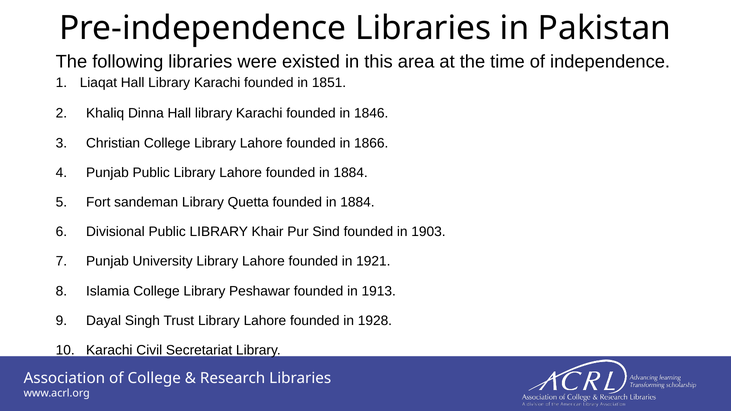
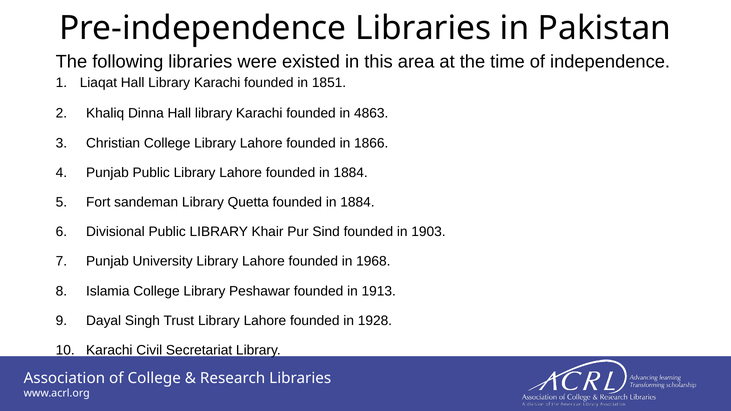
1846: 1846 -> 4863
1921: 1921 -> 1968
